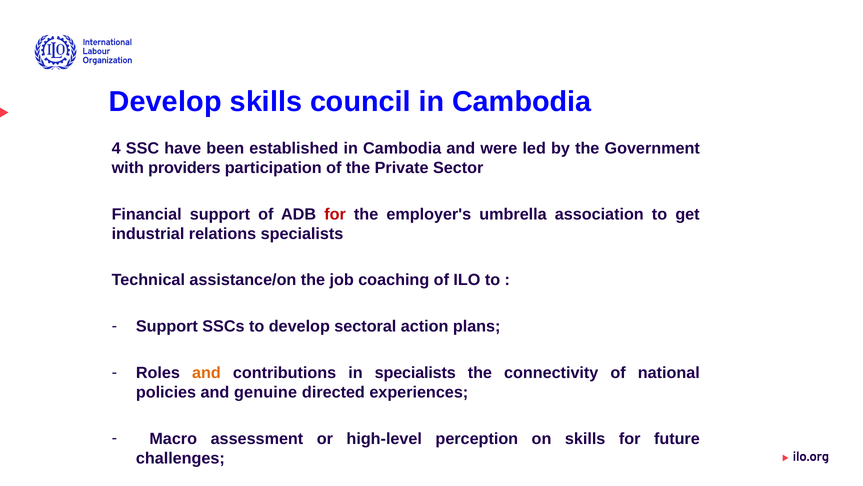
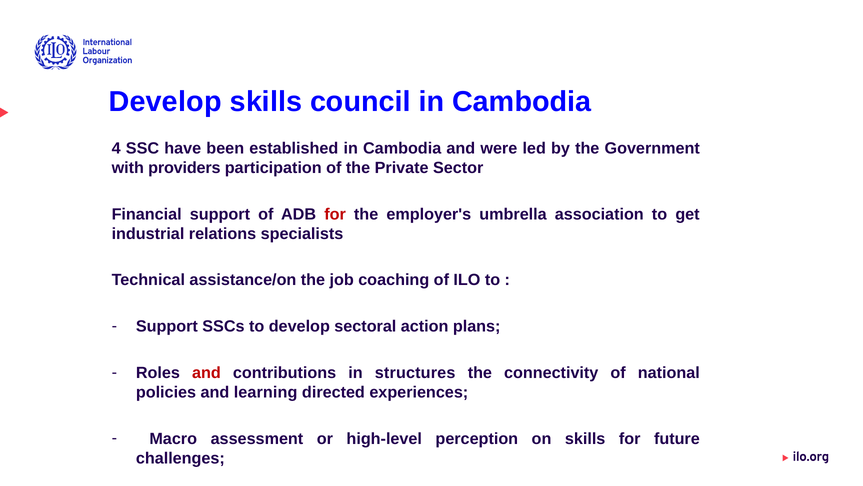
and at (206, 373) colour: orange -> red
in specialists: specialists -> structures
genuine: genuine -> learning
